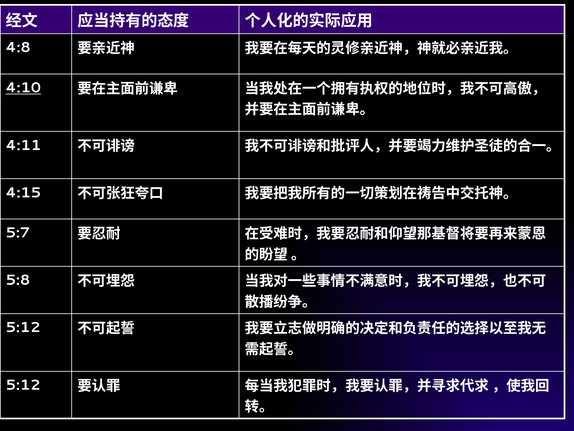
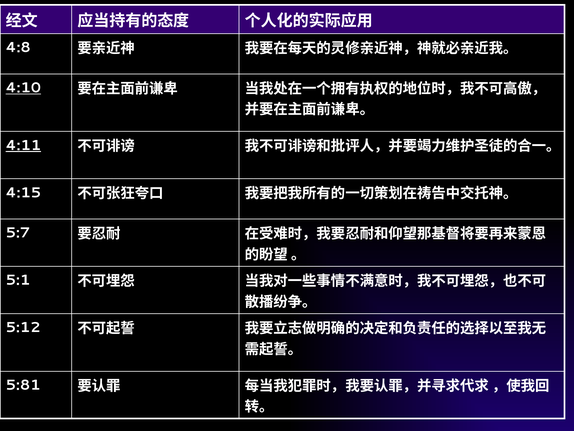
4:11 underline: none -> present
5:8: 5:8 -> 5:1
5:12 at (23, 385): 5:12 -> 5:81
